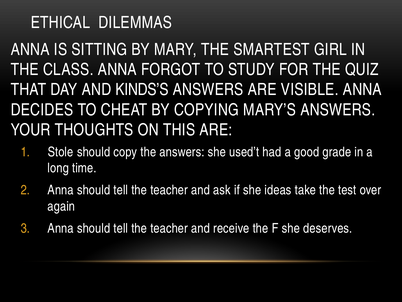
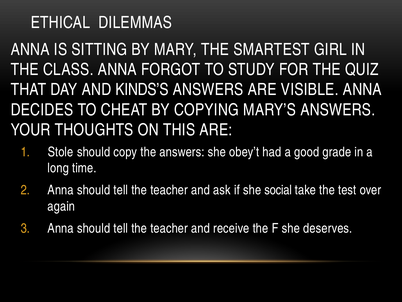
used’t: used’t -> obey’t
ideas: ideas -> social
